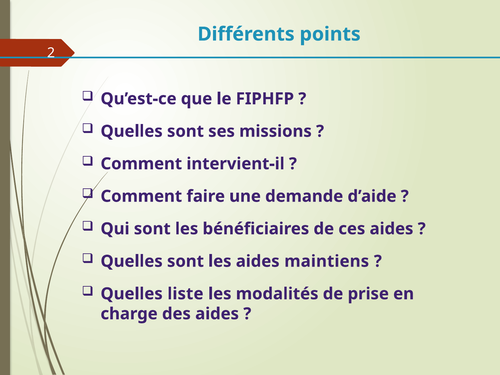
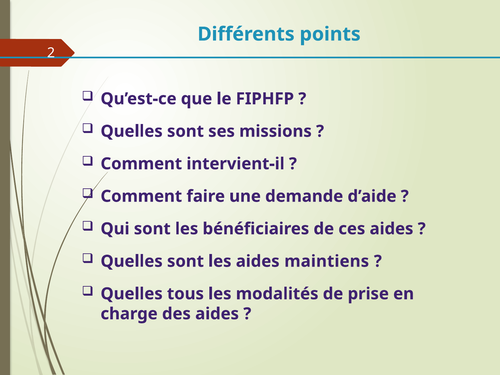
liste: liste -> tous
